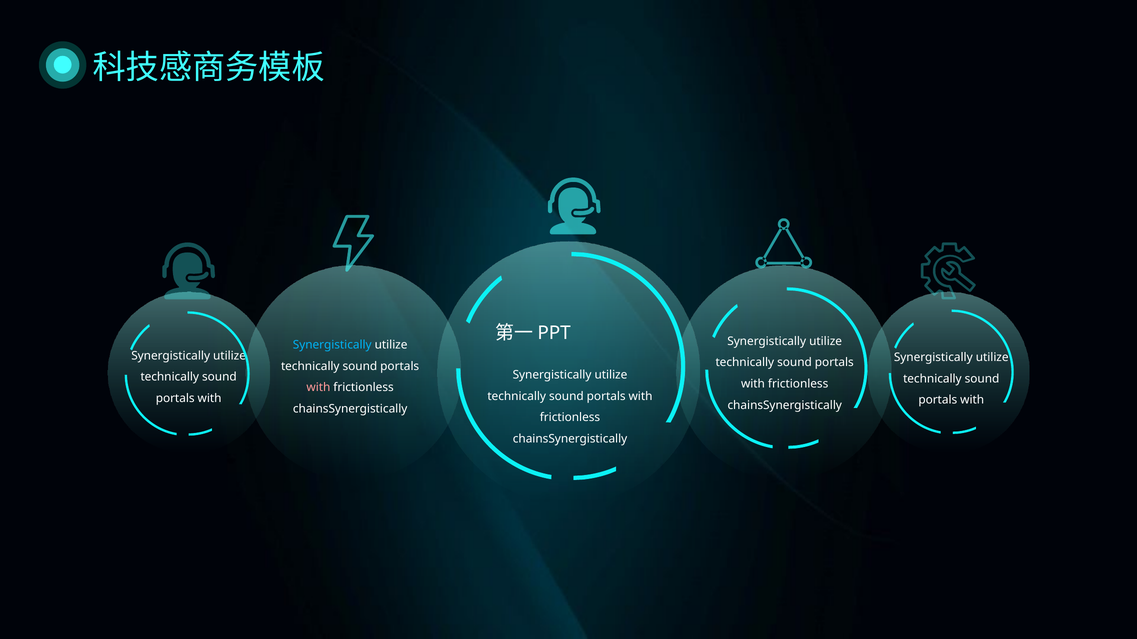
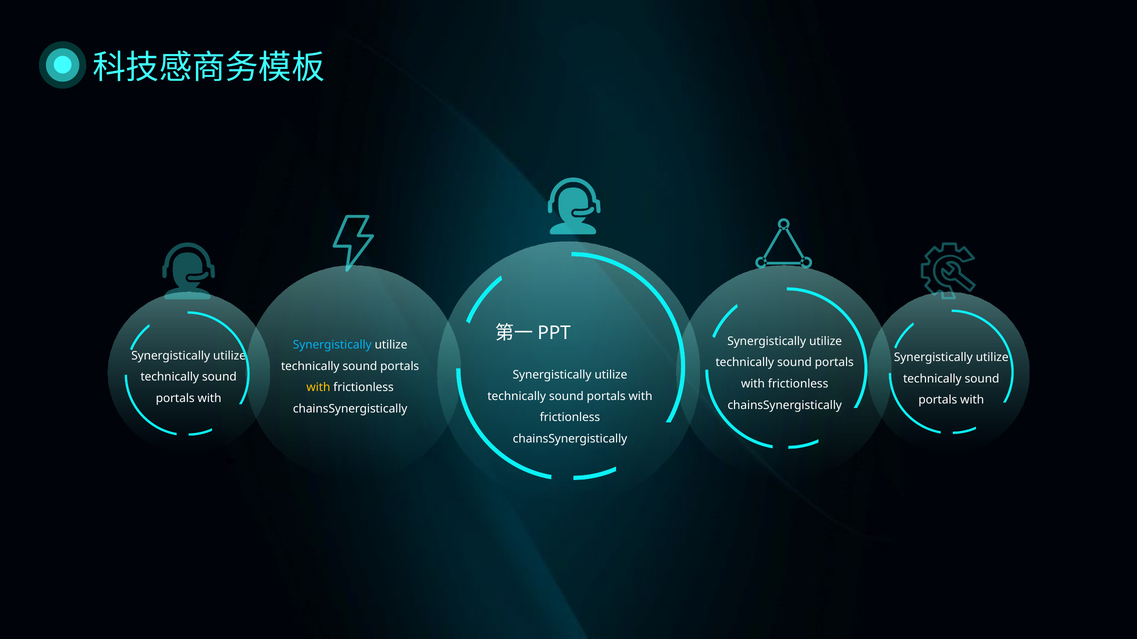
with at (318, 388) colour: pink -> yellow
